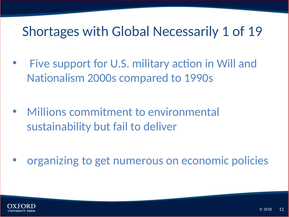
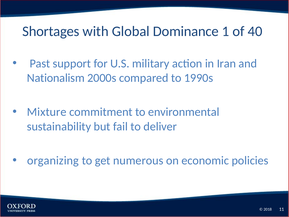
Necessarily: Necessarily -> Dominance
19: 19 -> 40
Five: Five -> Past
Will: Will -> Iran
Millions: Millions -> Mixture
